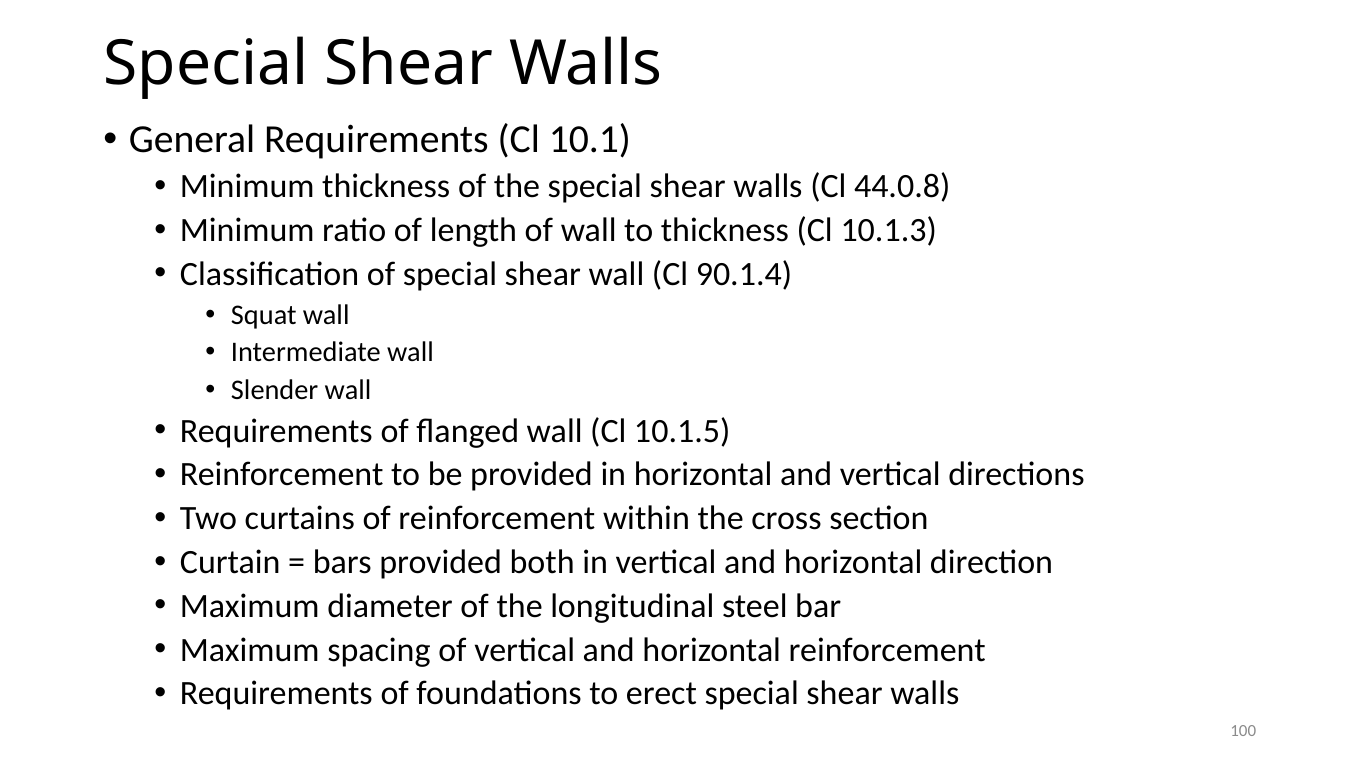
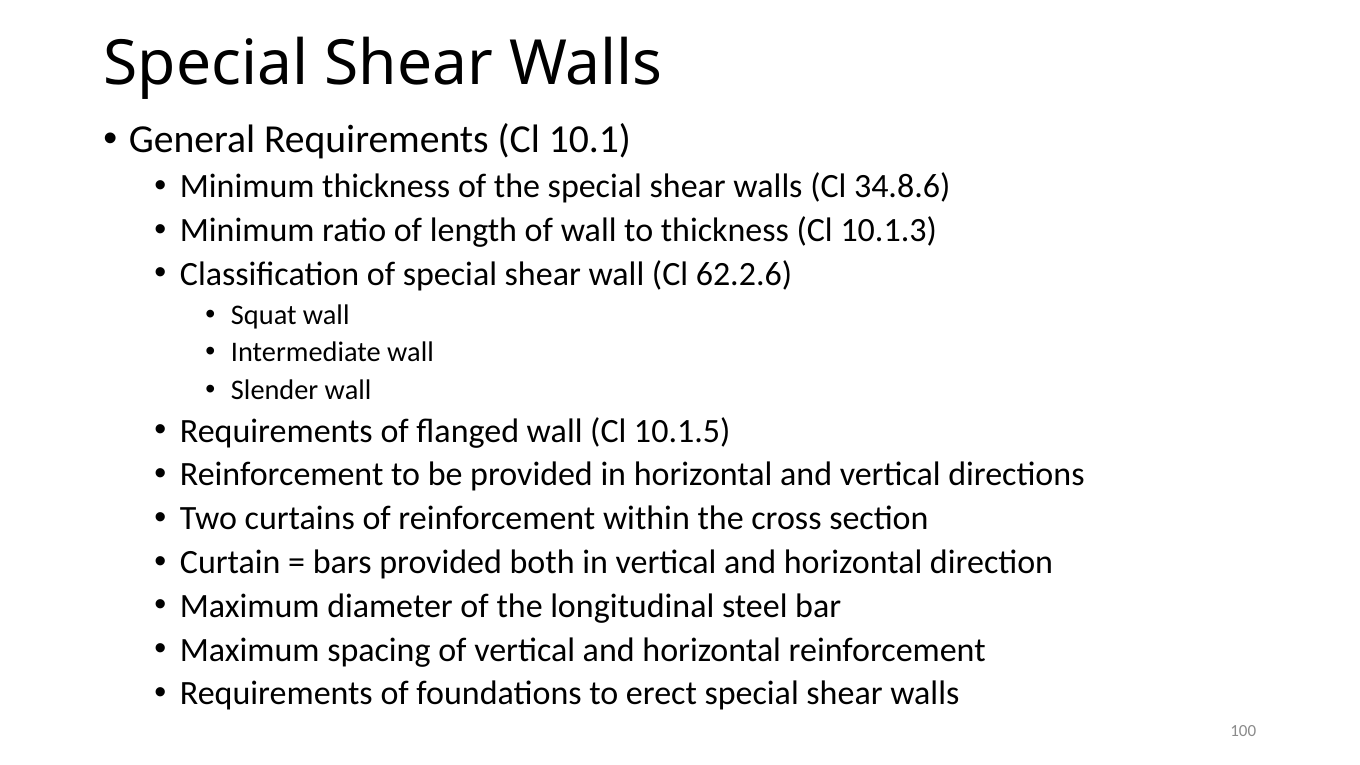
44.0.8: 44.0.8 -> 34.8.6
90.1.4: 90.1.4 -> 62.2.6
